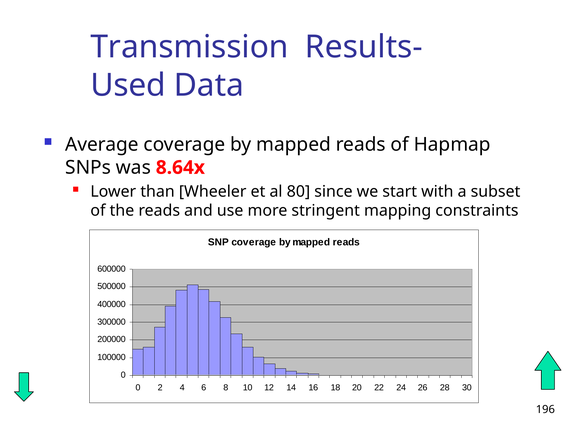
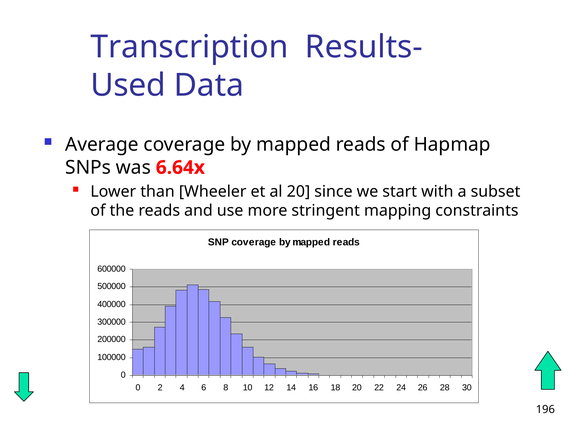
Transmission: Transmission -> Transcription
8.64x: 8.64x -> 6.64x
al 80: 80 -> 20
